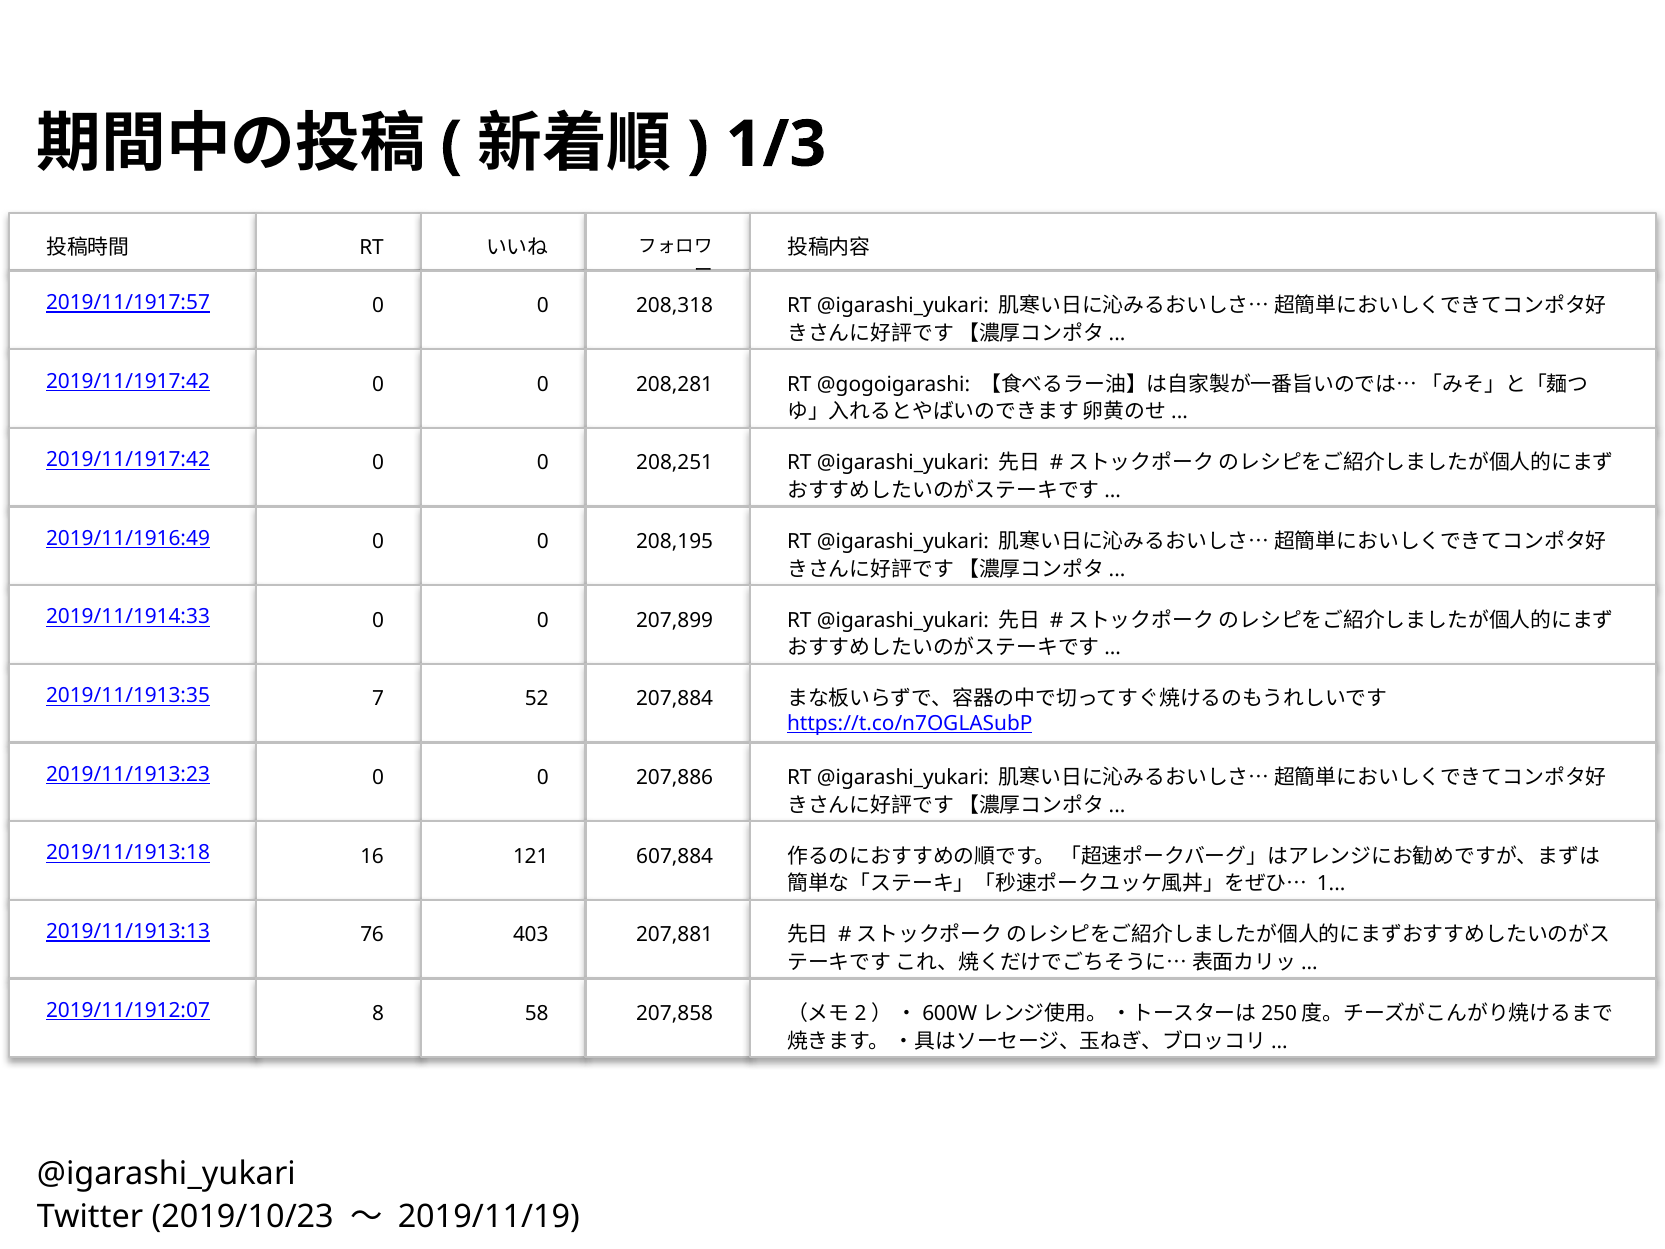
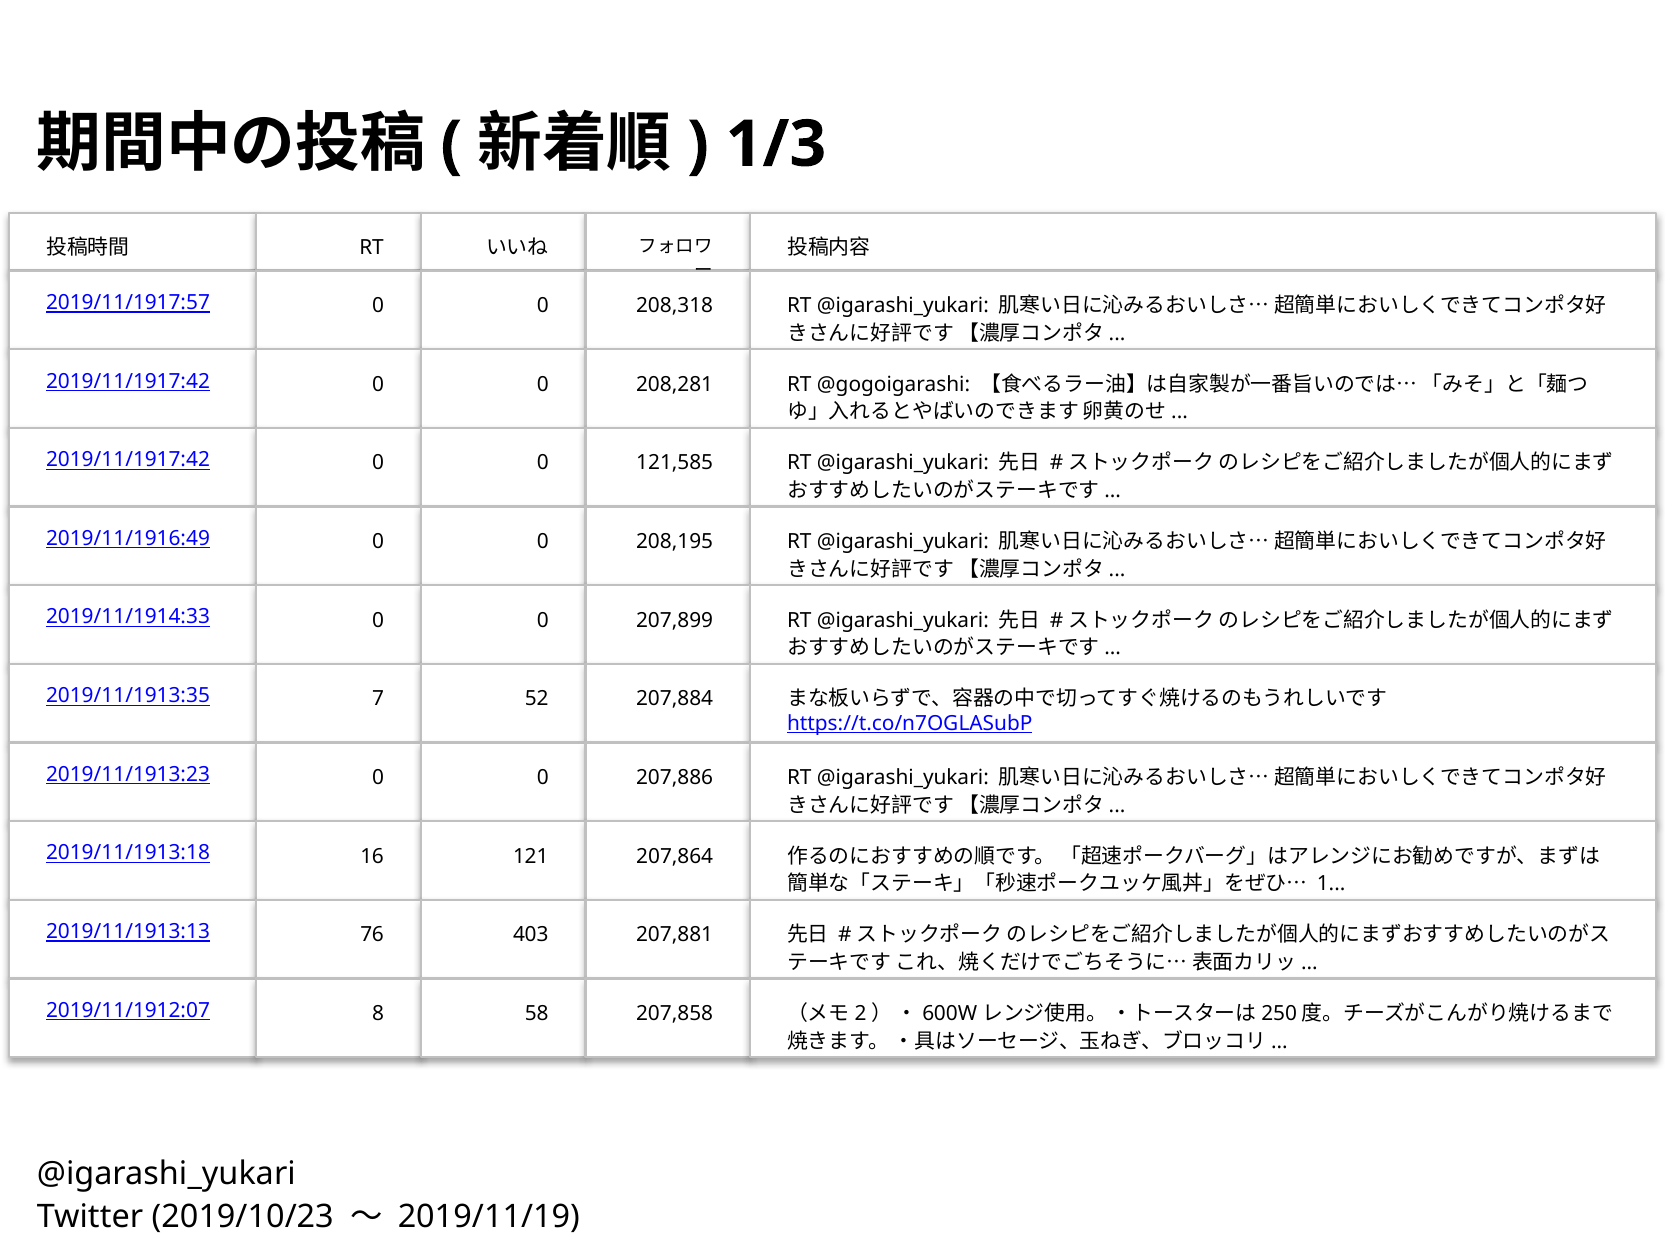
208,251: 208,251 -> 121,585
607,884: 607,884 -> 207,864
